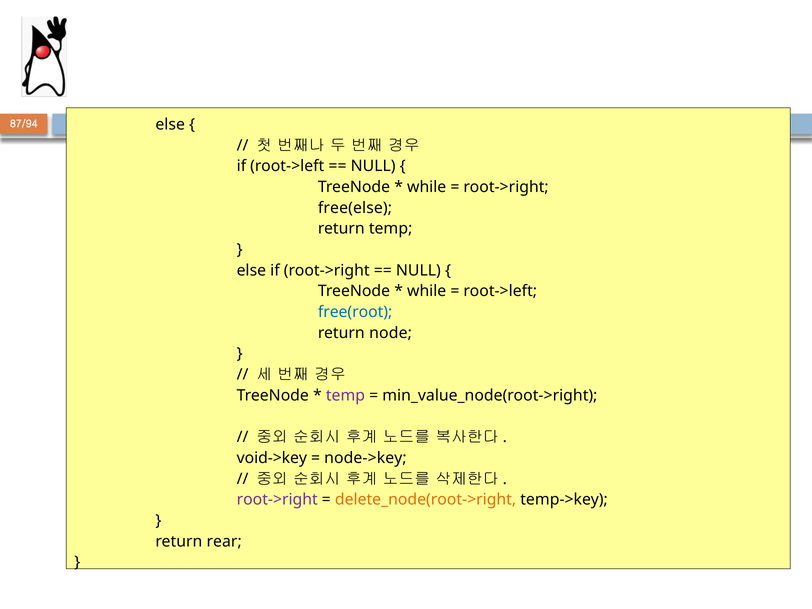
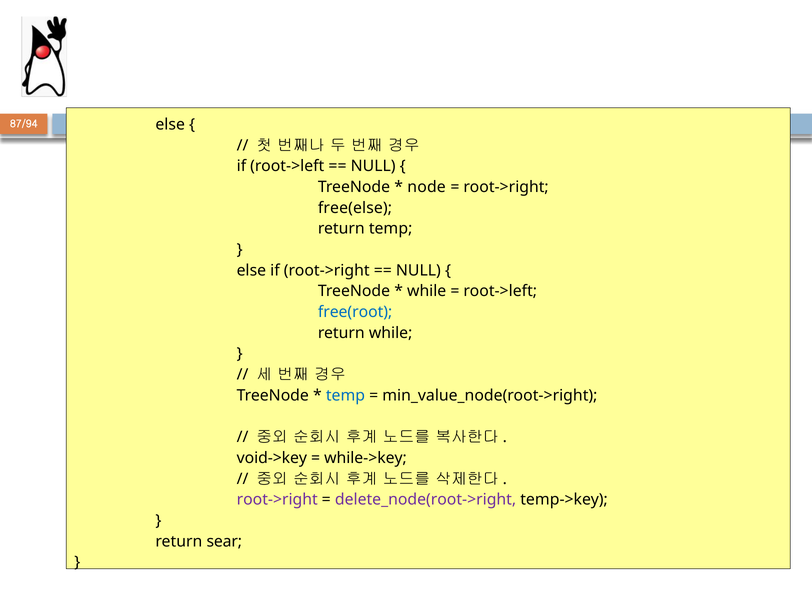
while at (427, 187): while -> node
return node: node -> while
temp at (345, 395) colour: purple -> blue
node->key: node->key -> while->key
delete_node(root->right colour: orange -> purple
rear: rear -> sear
